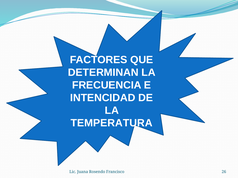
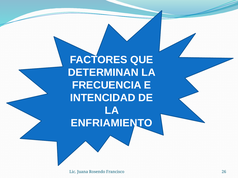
TEMPERATURA: TEMPERATURA -> ENFRIAMIENTO
